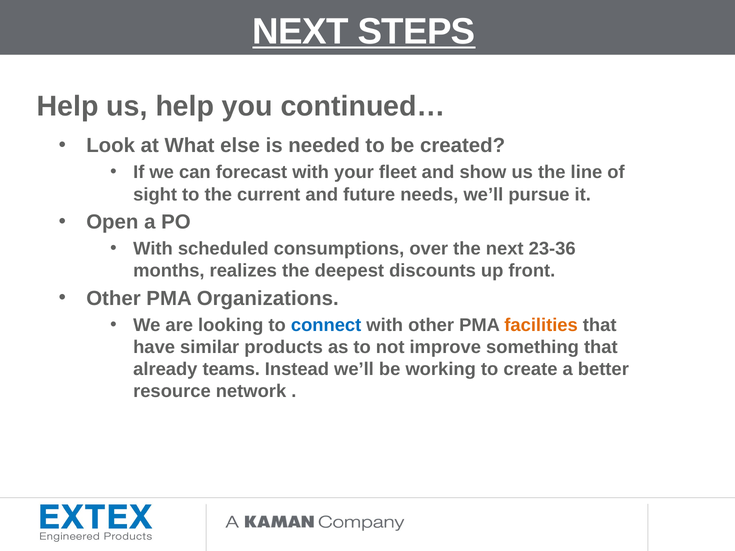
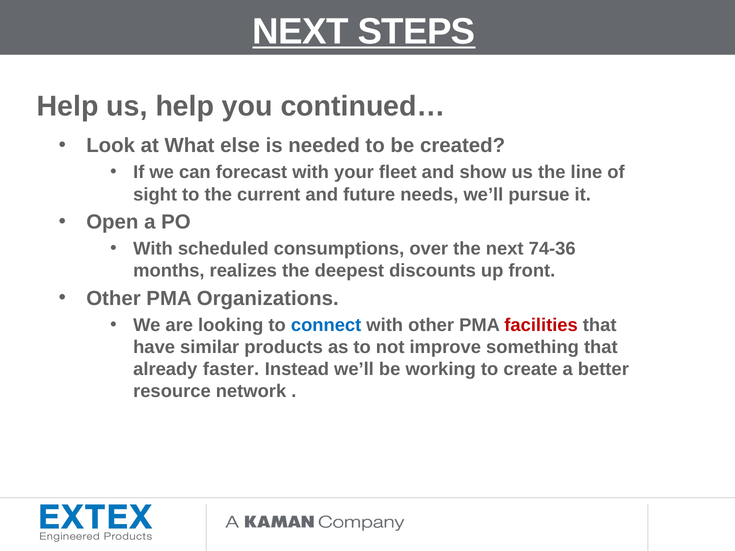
23-36: 23-36 -> 74-36
facilities colour: orange -> red
teams: teams -> faster
